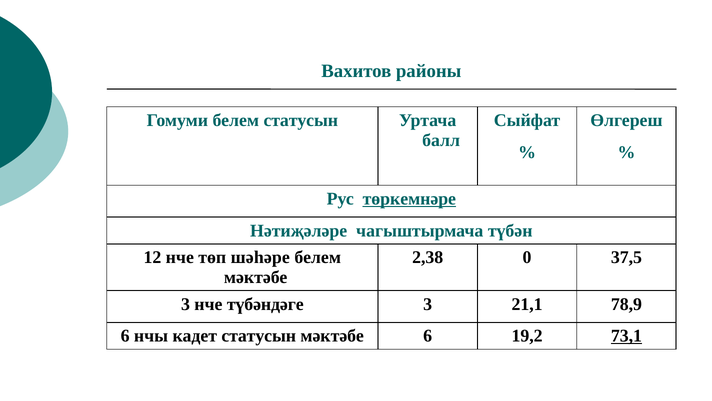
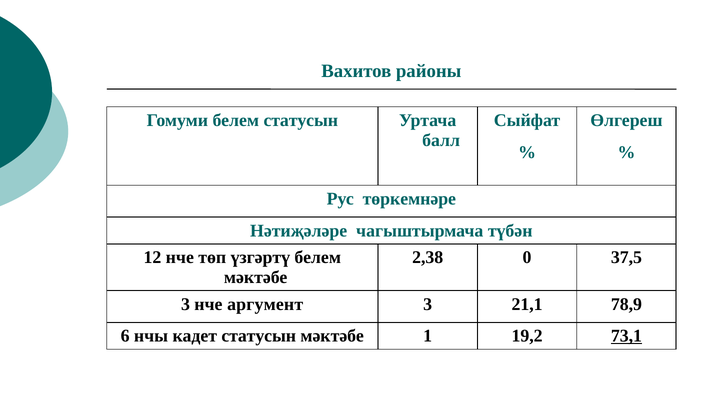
төркемнәре underline: present -> none
шәһәре: шәһәре -> үзгәртү
түбәндәге: түбәндәге -> аргумент
мәктәбе 6: 6 -> 1
